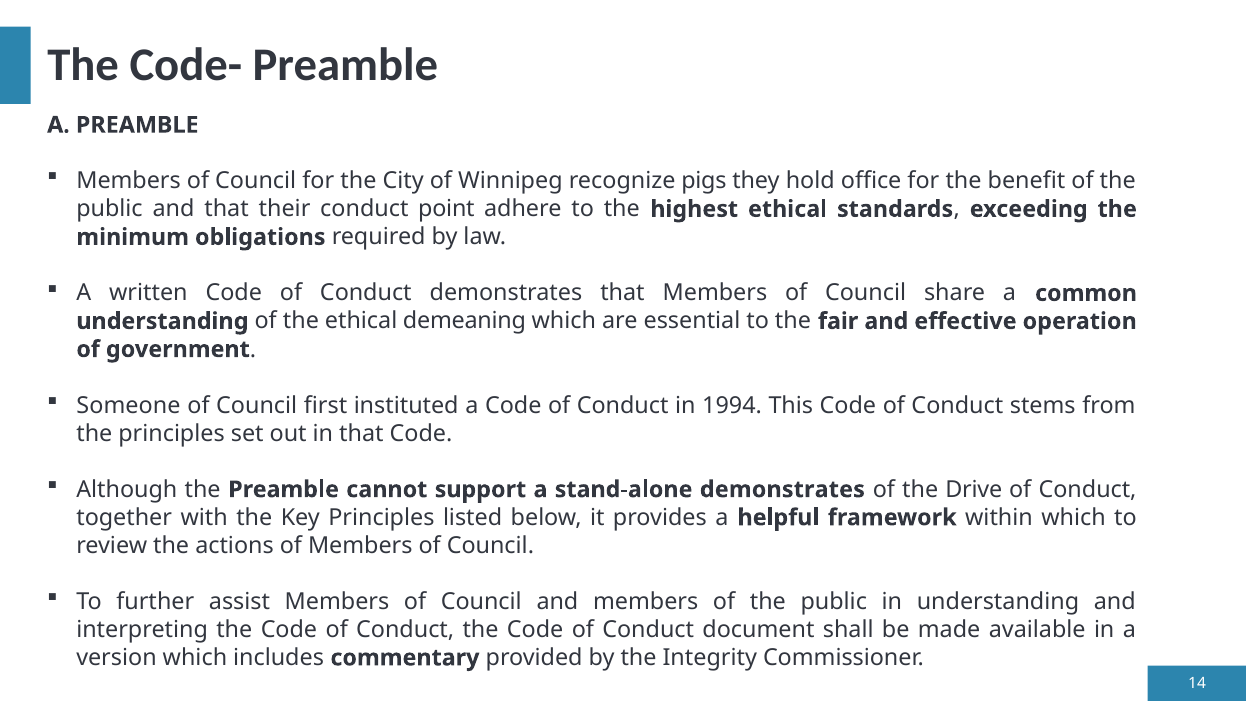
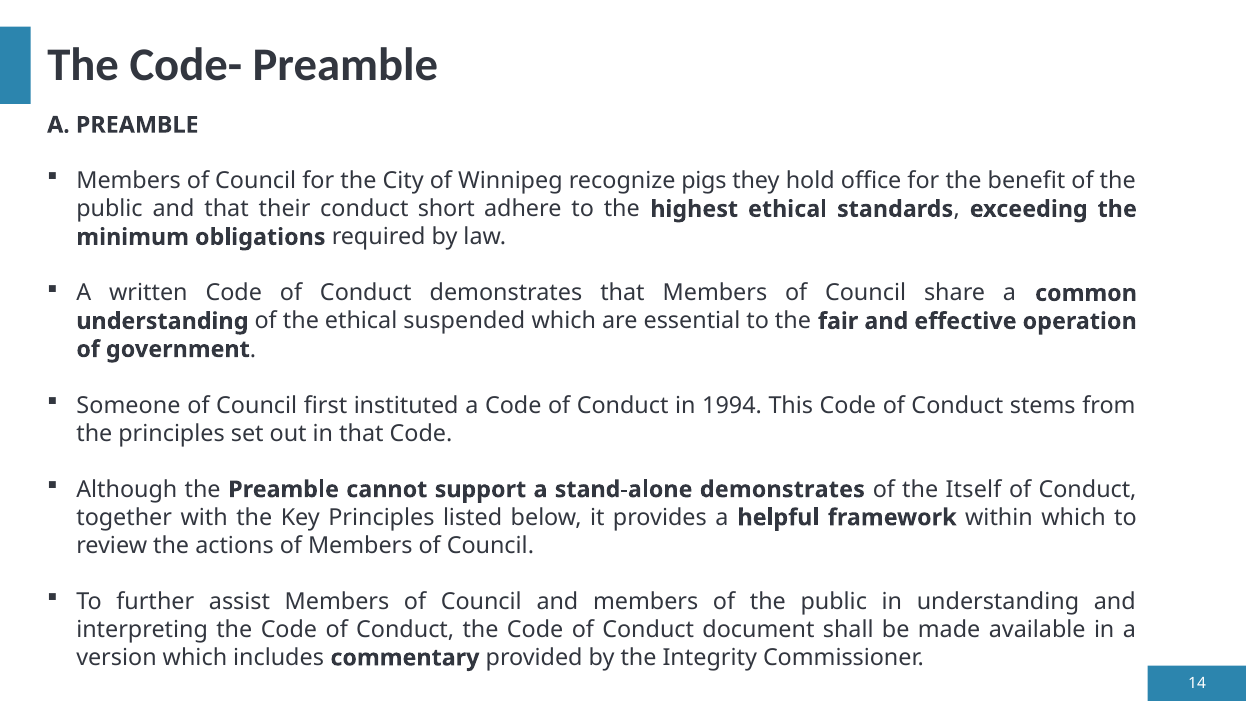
point: point -> short
demeaning: demeaning -> suspended
the Drive: Drive -> Itself
